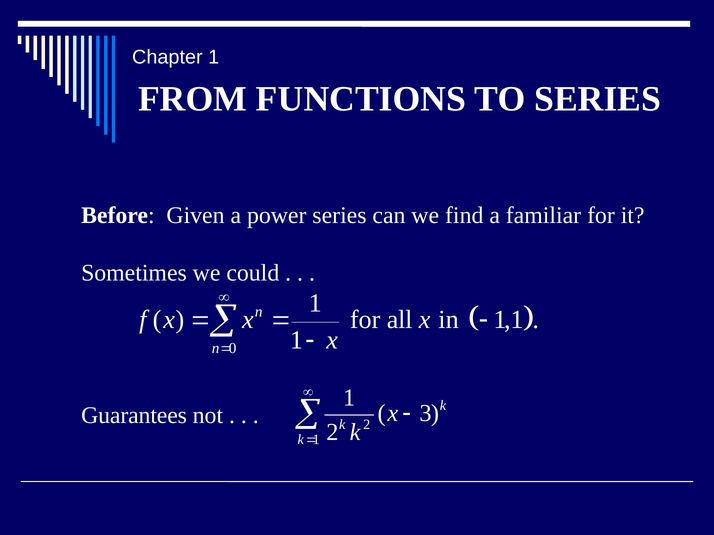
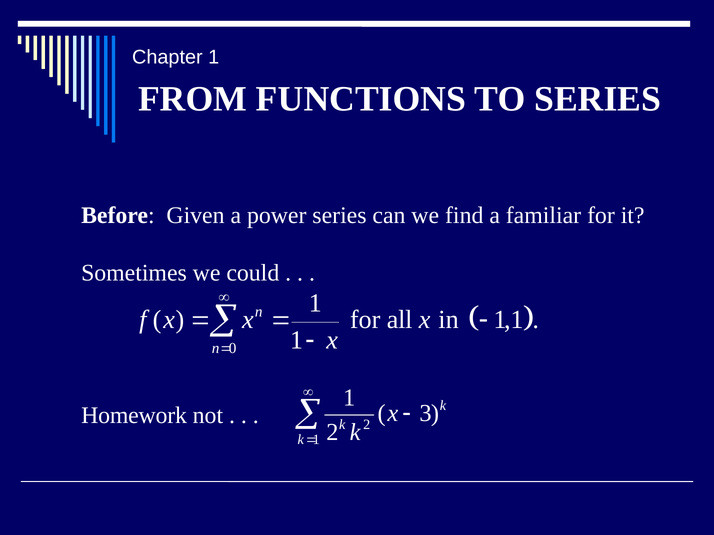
Guarantees: Guarantees -> Homework
